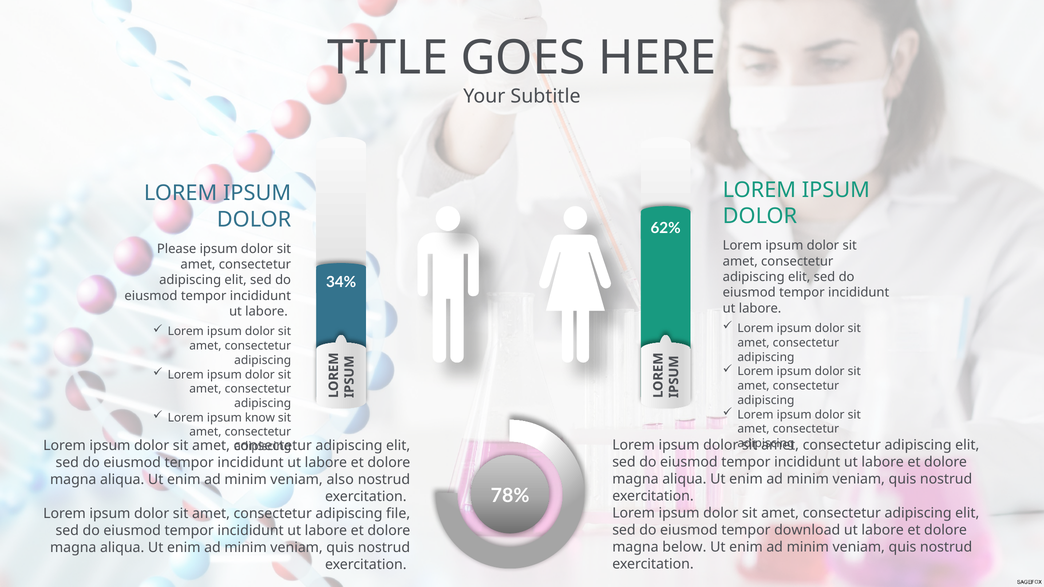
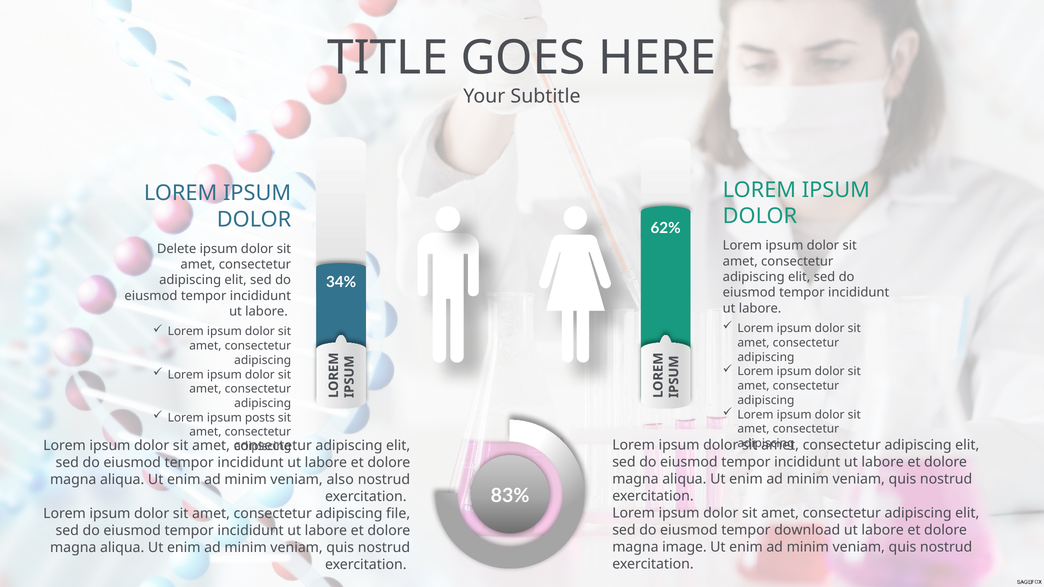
Please: Please -> Delete
know: know -> posts
78%: 78% -> 83%
below: below -> image
